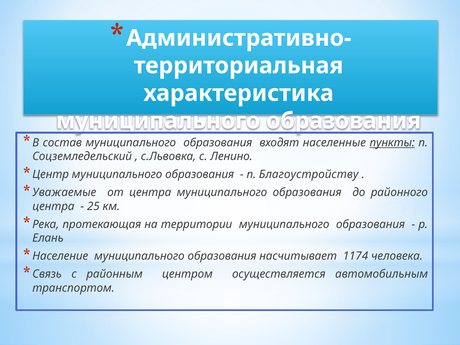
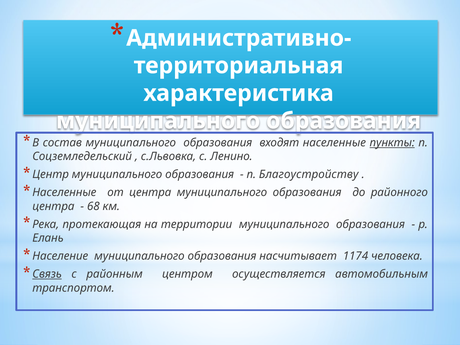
Уважаемые at (64, 193): Уважаемые -> Населенные
25: 25 -> 68
Связь underline: none -> present
